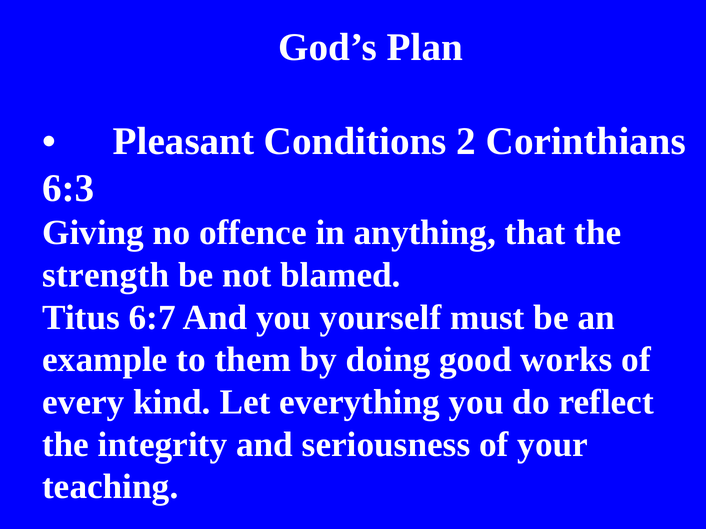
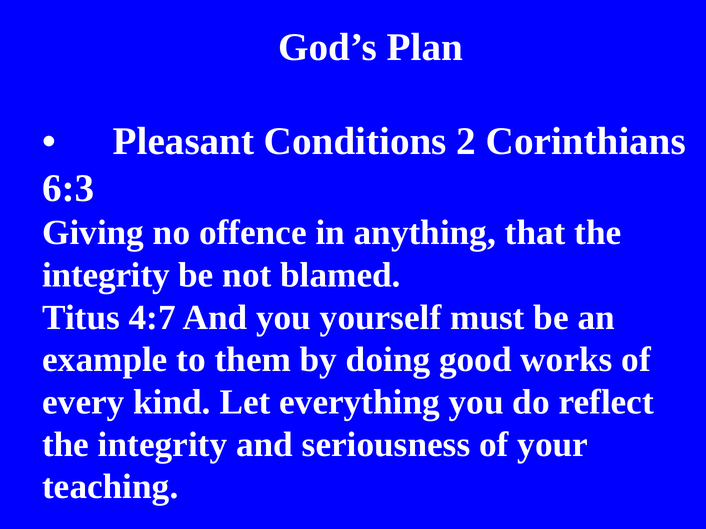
strength at (106, 275): strength -> integrity
6:7: 6:7 -> 4:7
